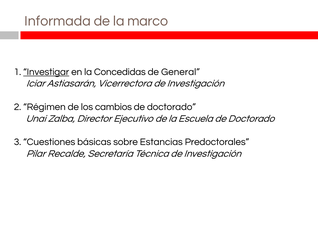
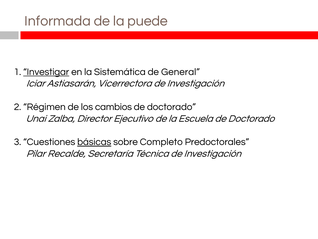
marco: marco -> puede
Concedidas: Concedidas -> Sistemática
básicas underline: none -> present
Estancias: Estancias -> Completo
